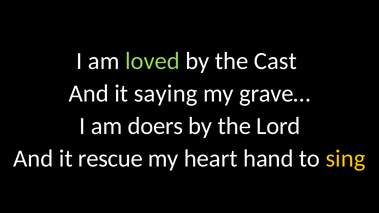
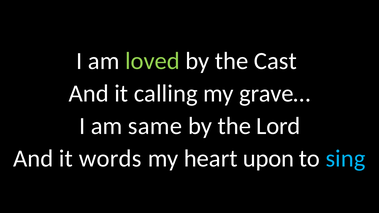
saying: saying -> calling
doers: doers -> same
rescue: rescue -> words
hand: hand -> upon
sing colour: yellow -> light blue
